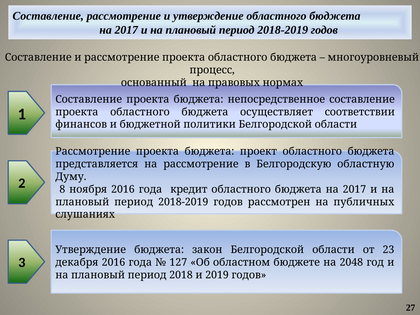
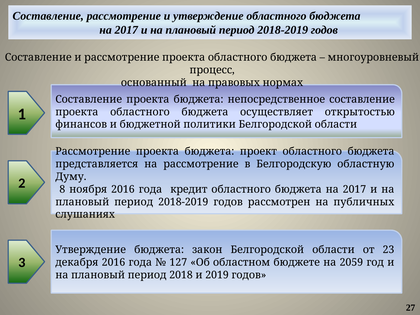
соответствии: соответствии -> открытостью
2048: 2048 -> 2059
